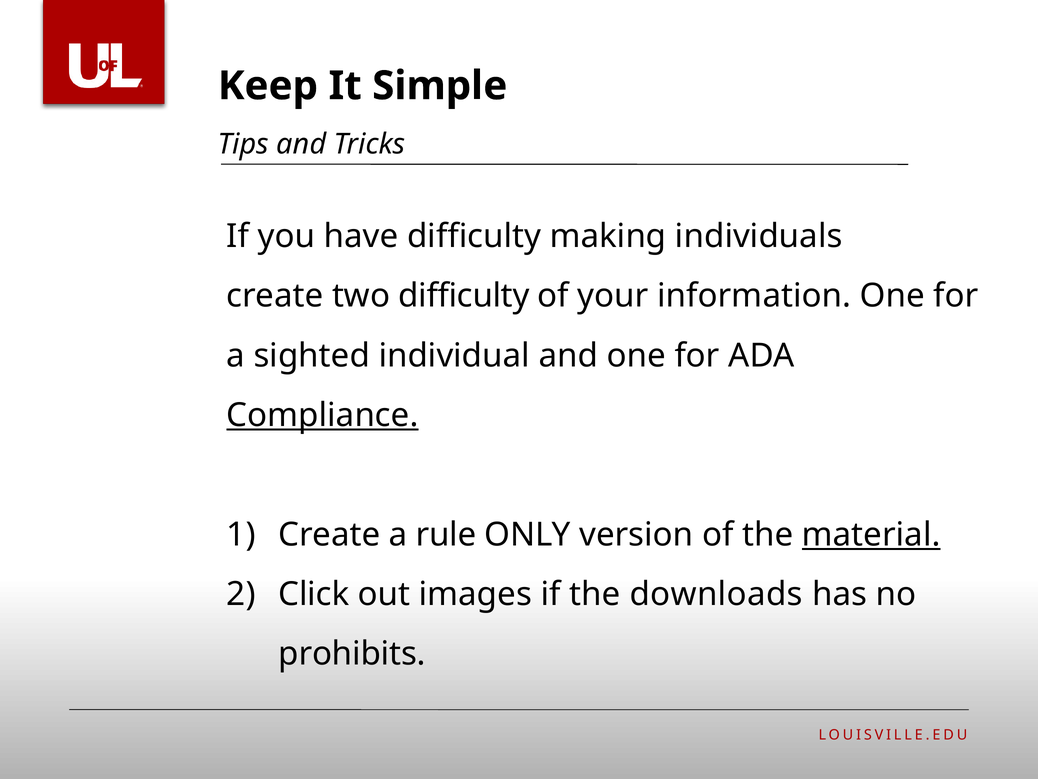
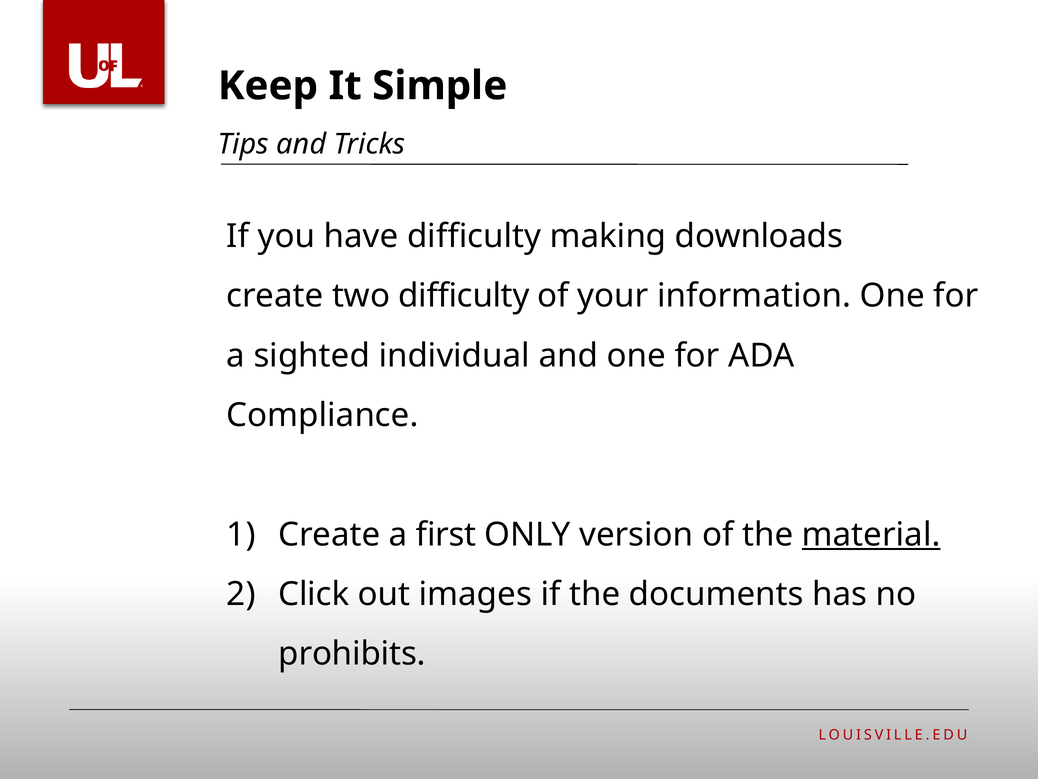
individuals: individuals -> downloads
Compliance underline: present -> none
rule: rule -> first
downloads: downloads -> documents
